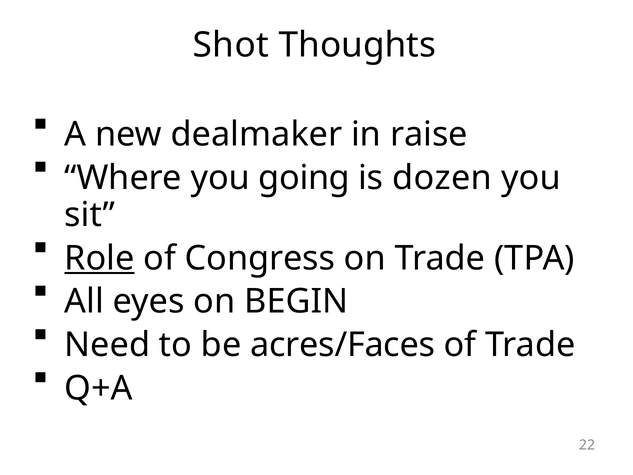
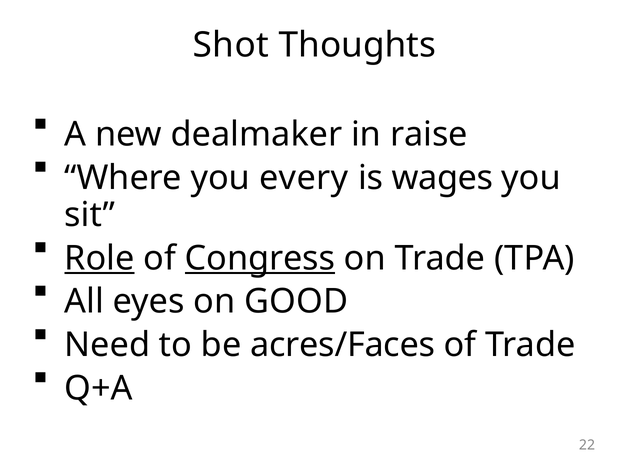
going: going -> every
dozen: dozen -> wages
Congress underline: none -> present
BEGIN: BEGIN -> GOOD
